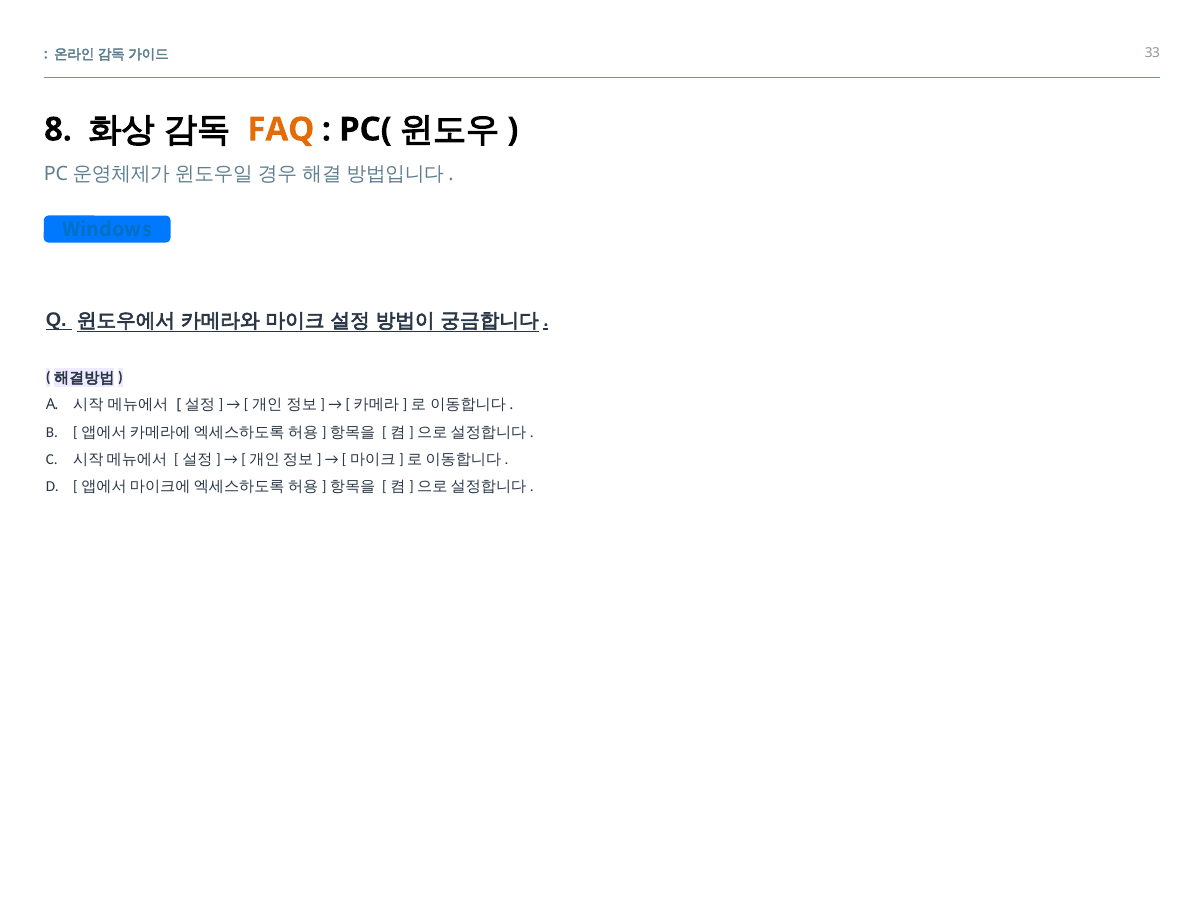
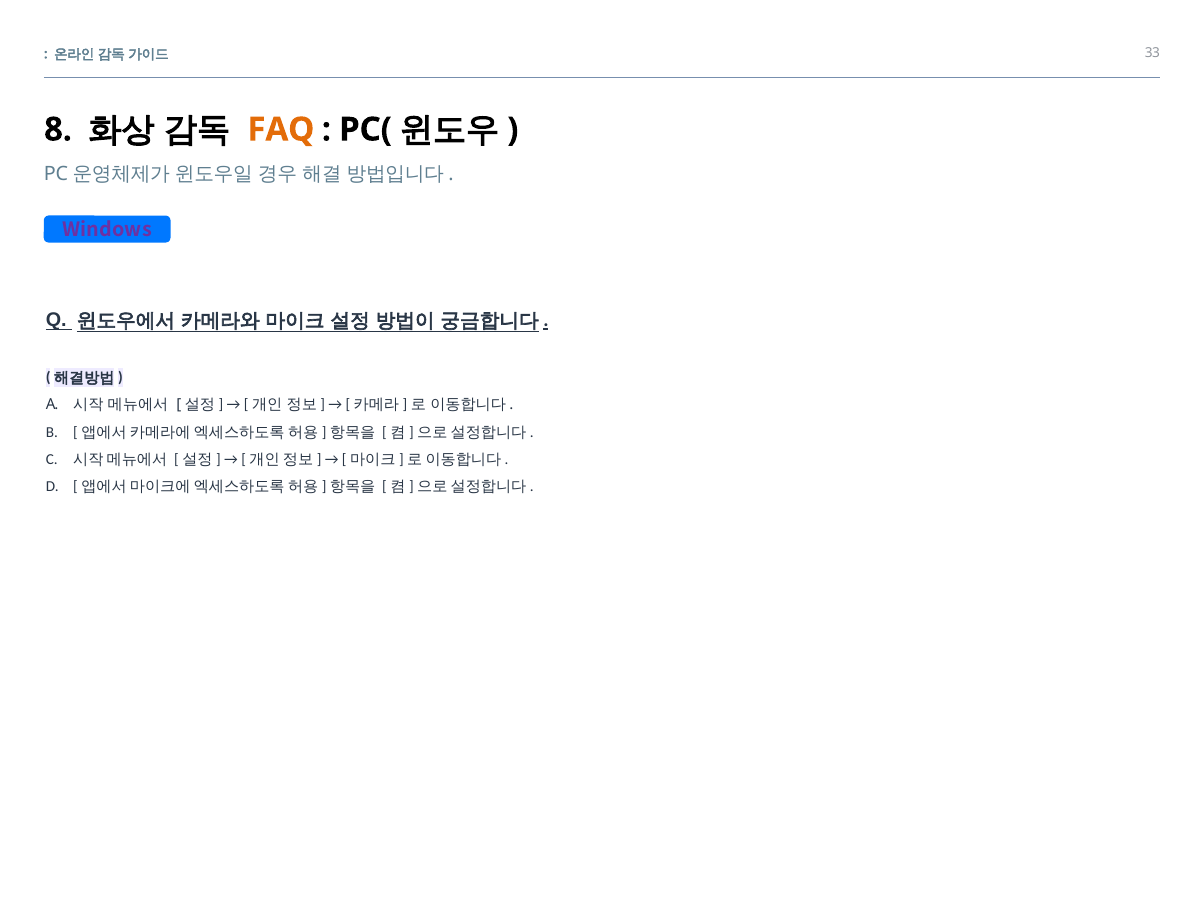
Windows colour: blue -> purple
